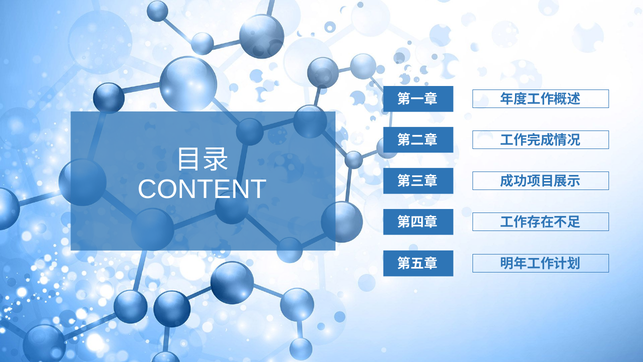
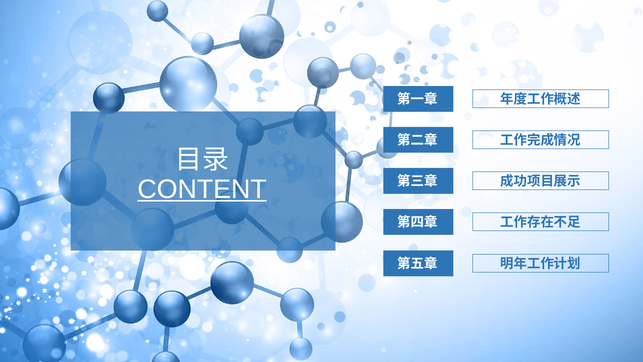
CONTENT underline: none -> present
